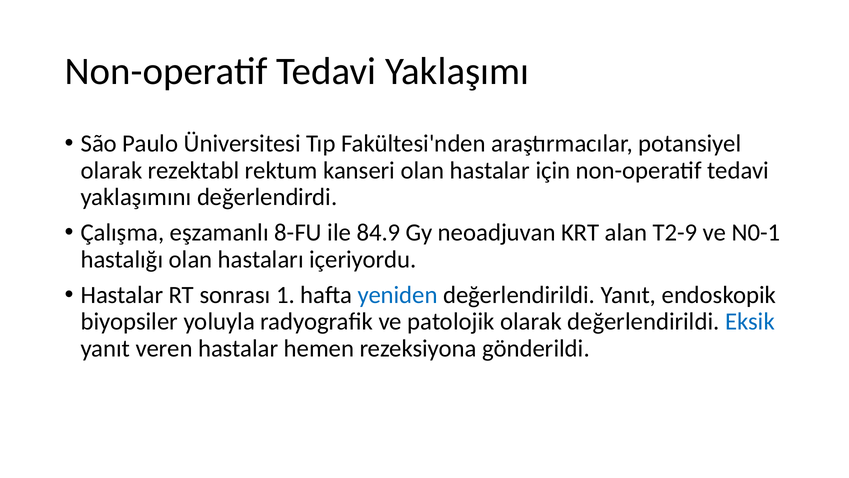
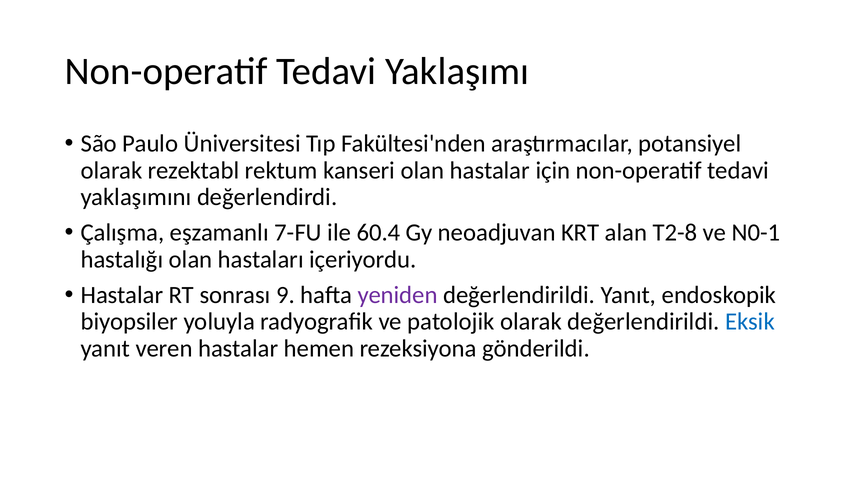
8-FU: 8-FU -> 7-FU
84.9: 84.9 -> 60.4
T2-9: T2-9 -> T2-8
1: 1 -> 9
yeniden colour: blue -> purple
